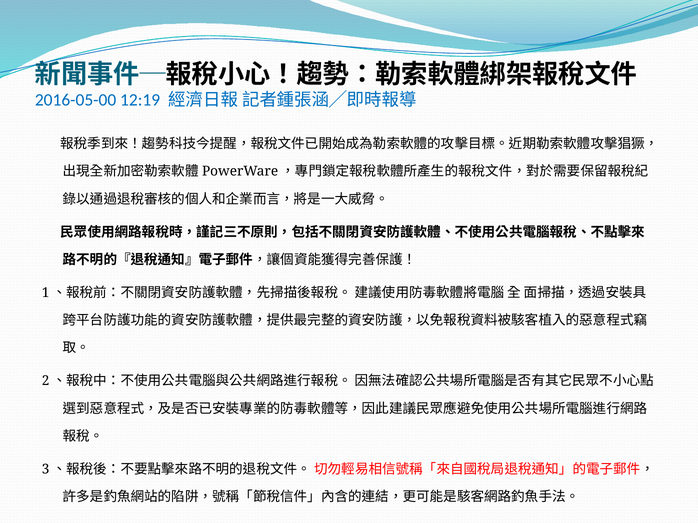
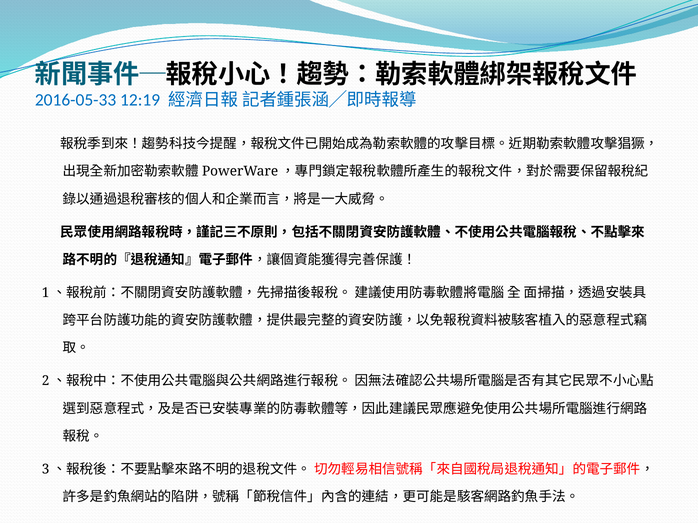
2016-05-00: 2016-05-00 -> 2016-05-33
